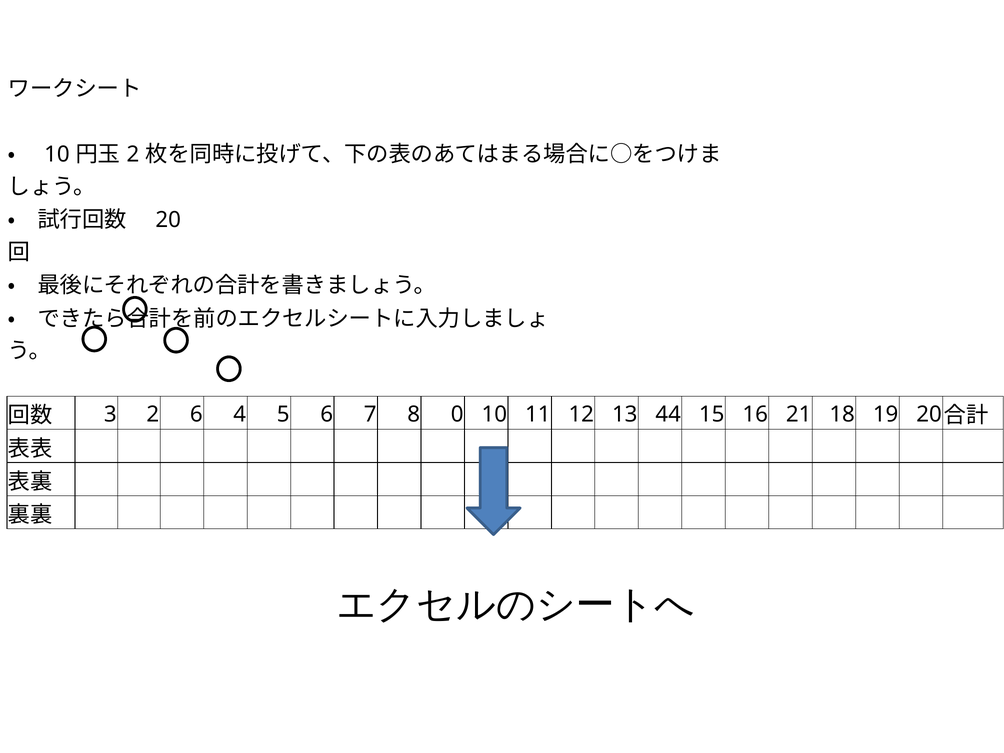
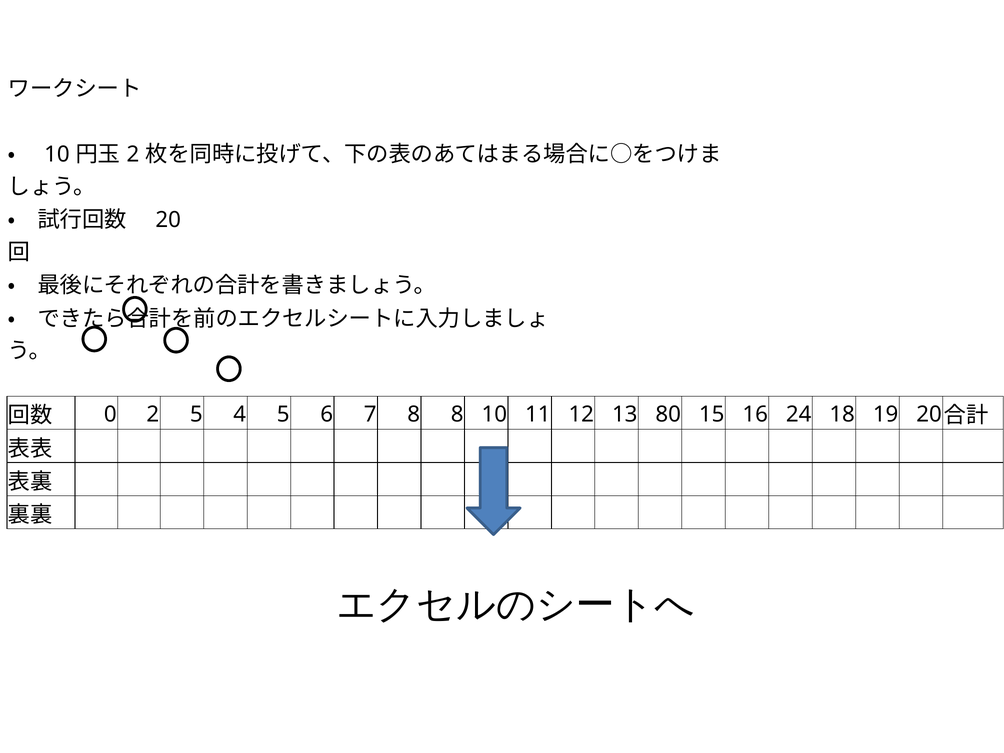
3: 3 -> 0
2 6: 6 -> 5
8 0: 0 -> 8
44: 44 -> 80
21: 21 -> 24
